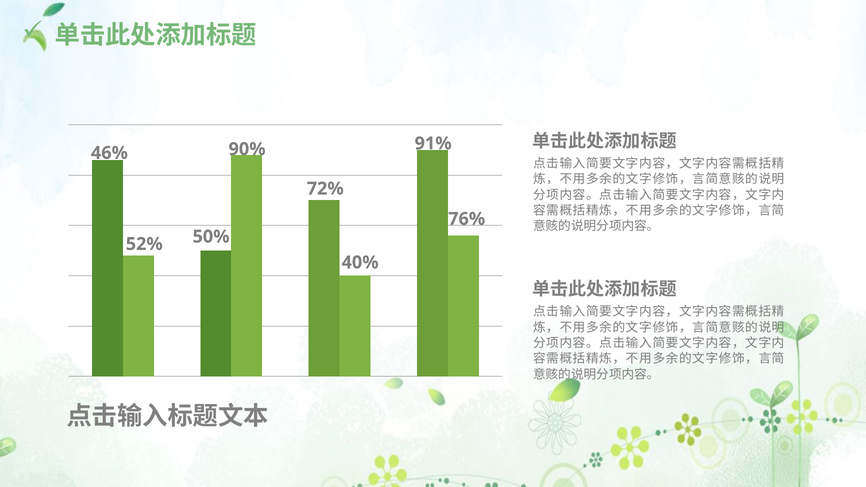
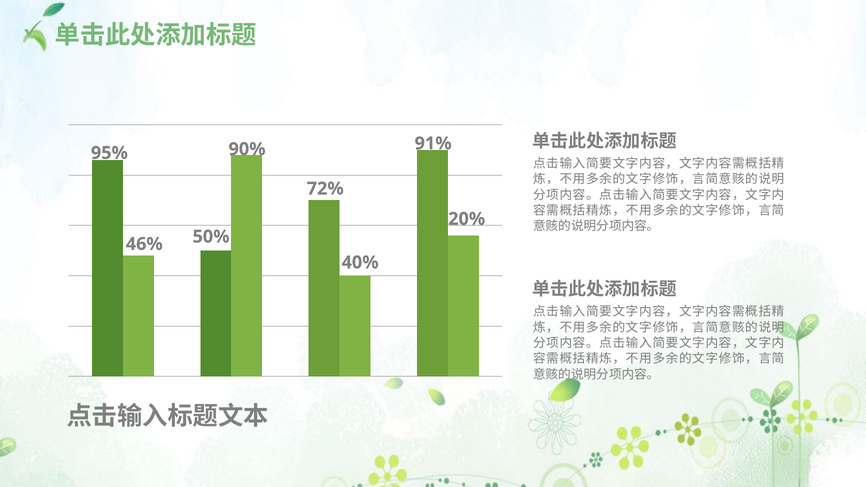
46%: 46% -> 95%
76%: 76% -> 20%
52%: 52% -> 46%
